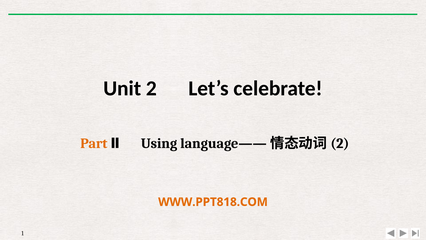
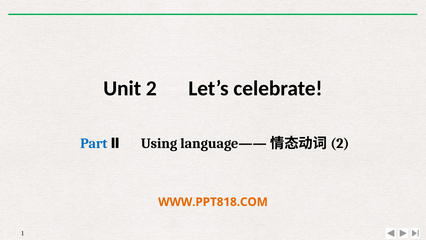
Part colour: orange -> blue
